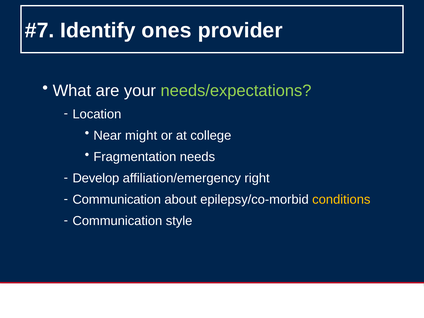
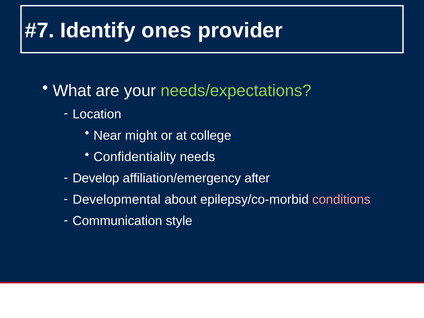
Fragmentation: Fragmentation -> Confidentiality
right: right -> after
Communication at (117, 200): Communication -> Developmental
conditions colour: yellow -> pink
